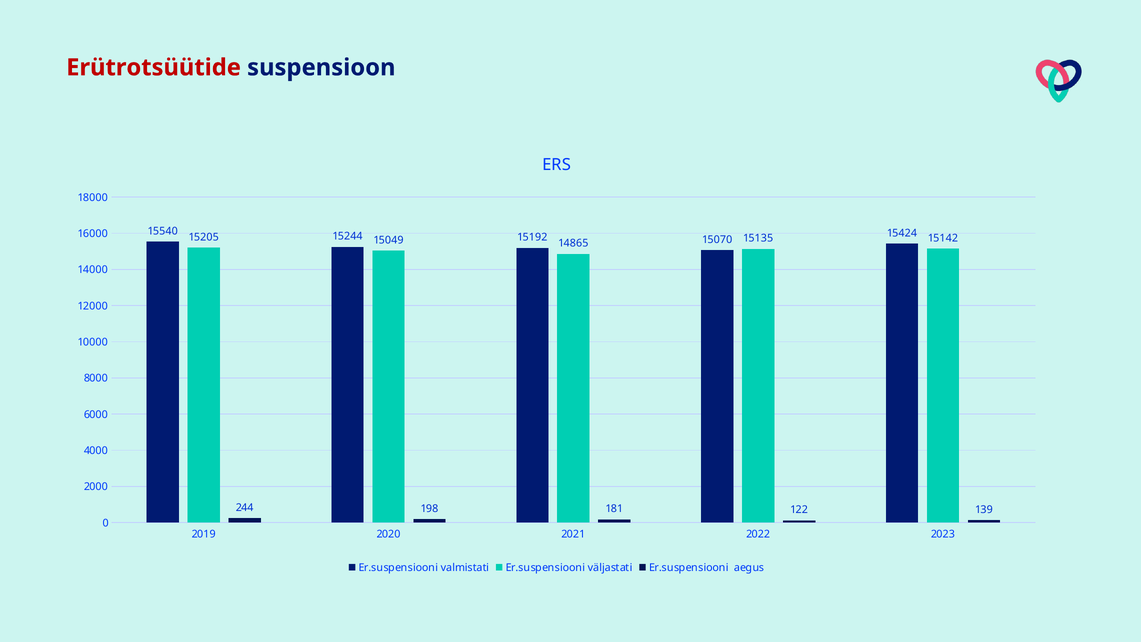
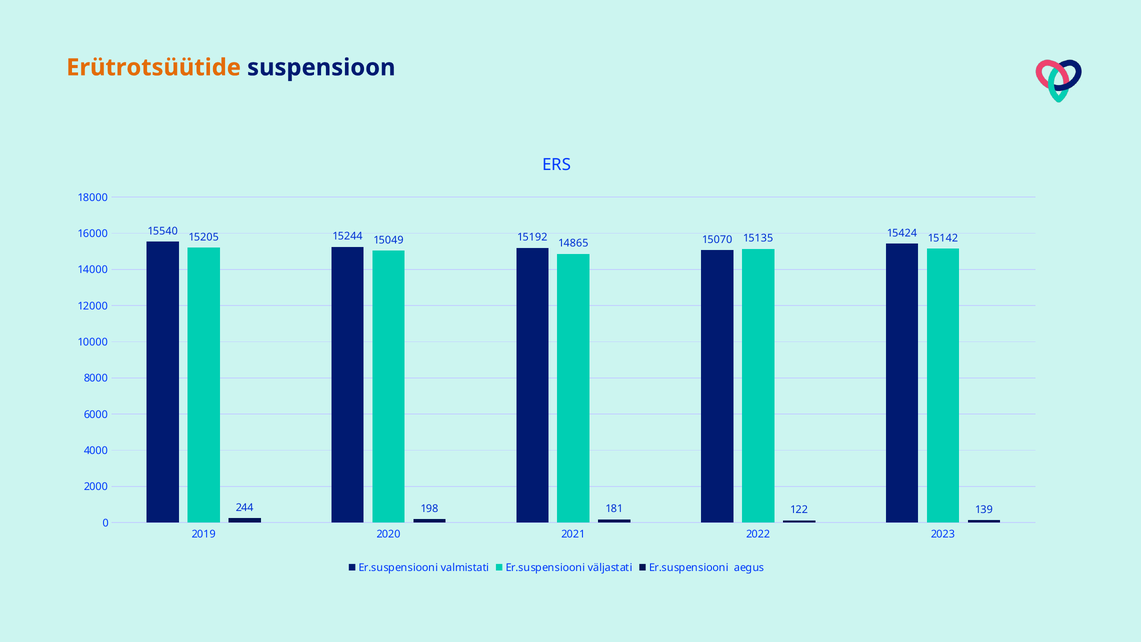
Erütrotsüütide colour: red -> orange
